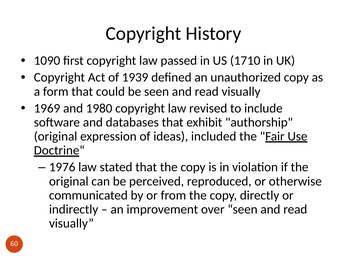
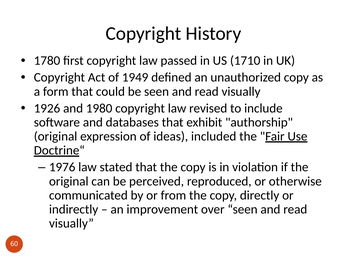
1090: 1090 -> 1780
1939: 1939 -> 1949
1969: 1969 -> 1926
